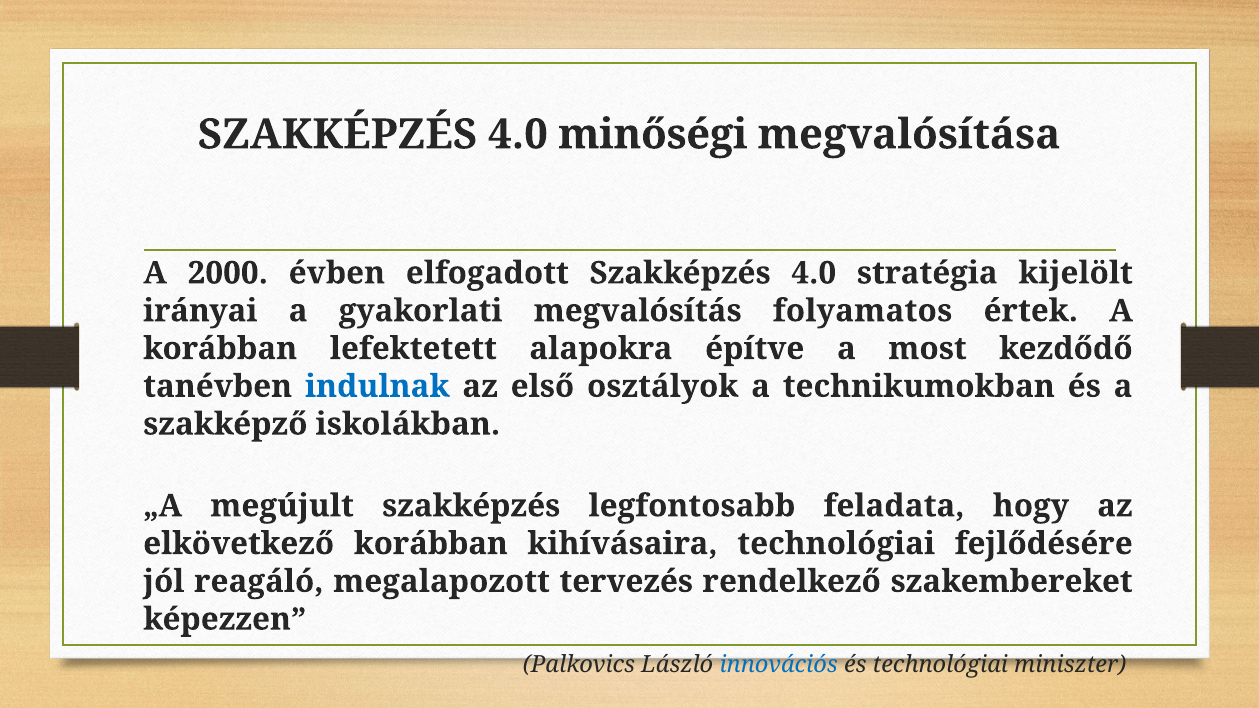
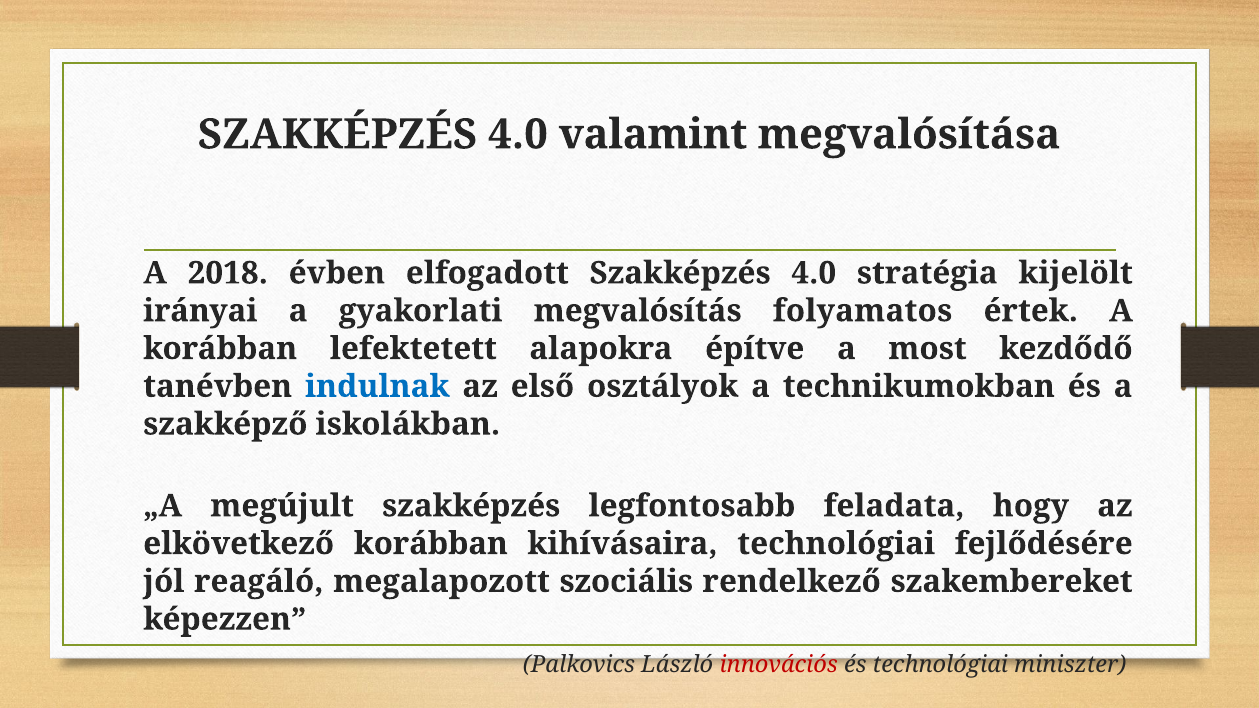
minőségi: minőségi -> valamint
2000: 2000 -> 2018
tervezés: tervezés -> szociális
innovációs colour: blue -> red
